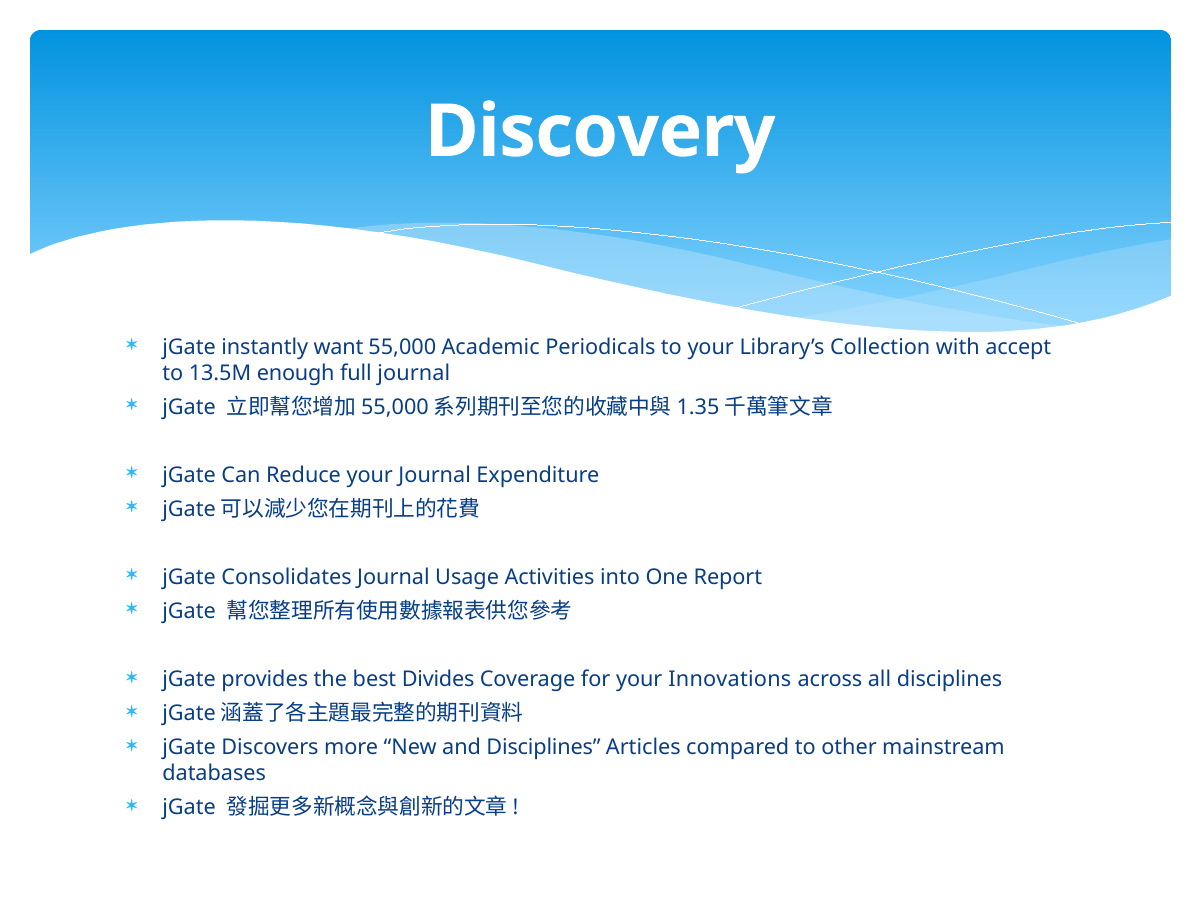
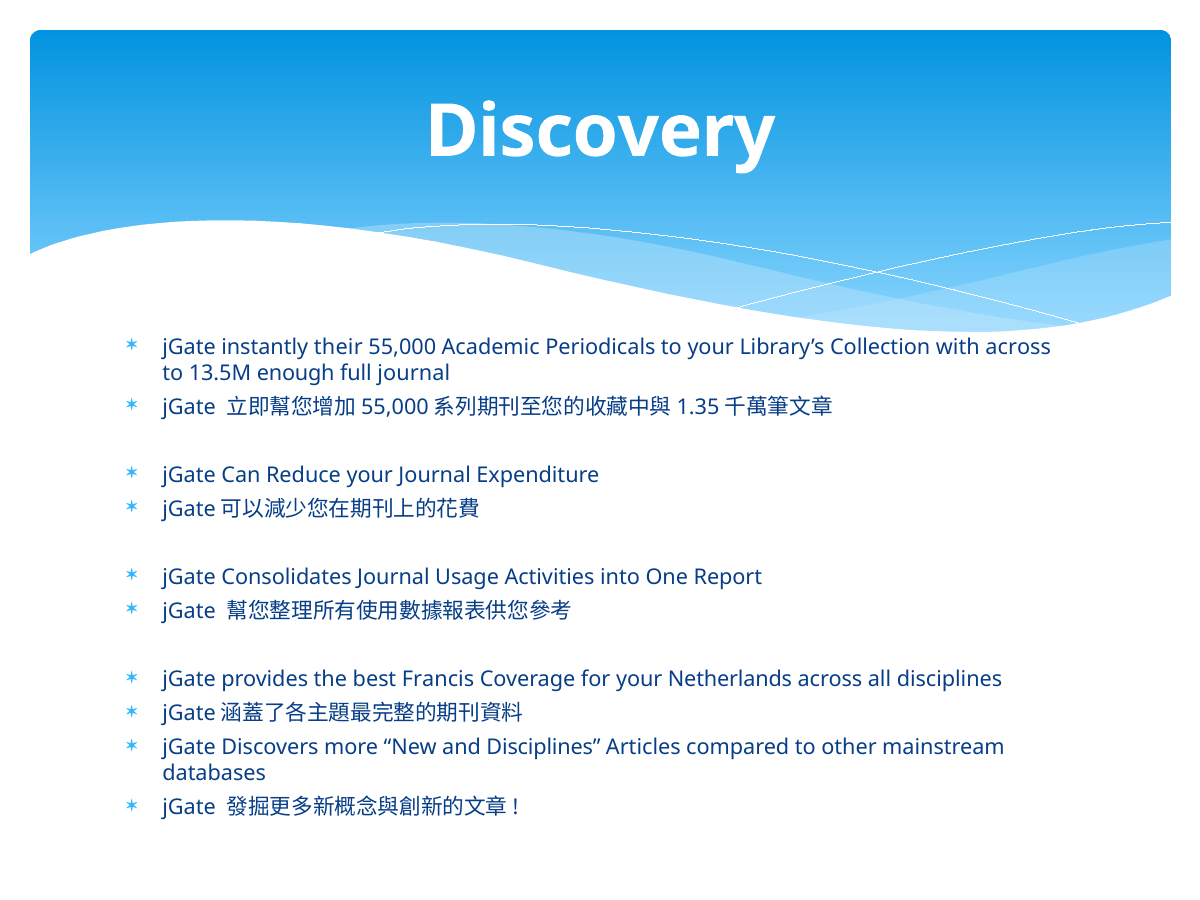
want: want -> their
with accept: accept -> across
Divides: Divides -> Francis
Innovations: Innovations -> Netherlands
